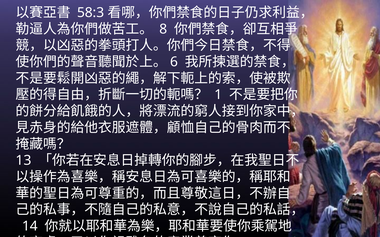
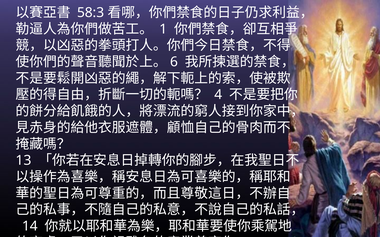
8: 8 -> 1
1: 1 -> 4
